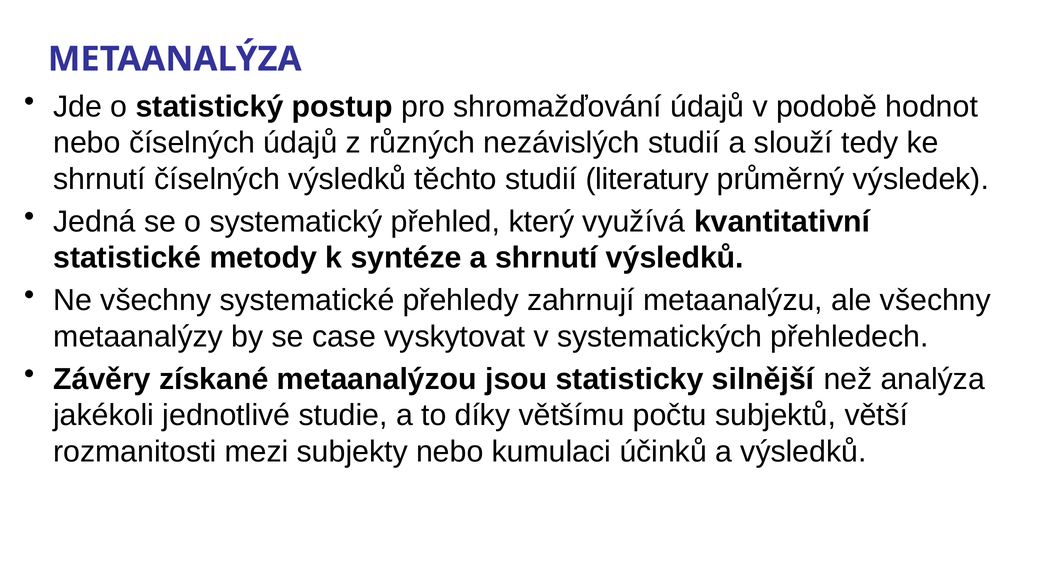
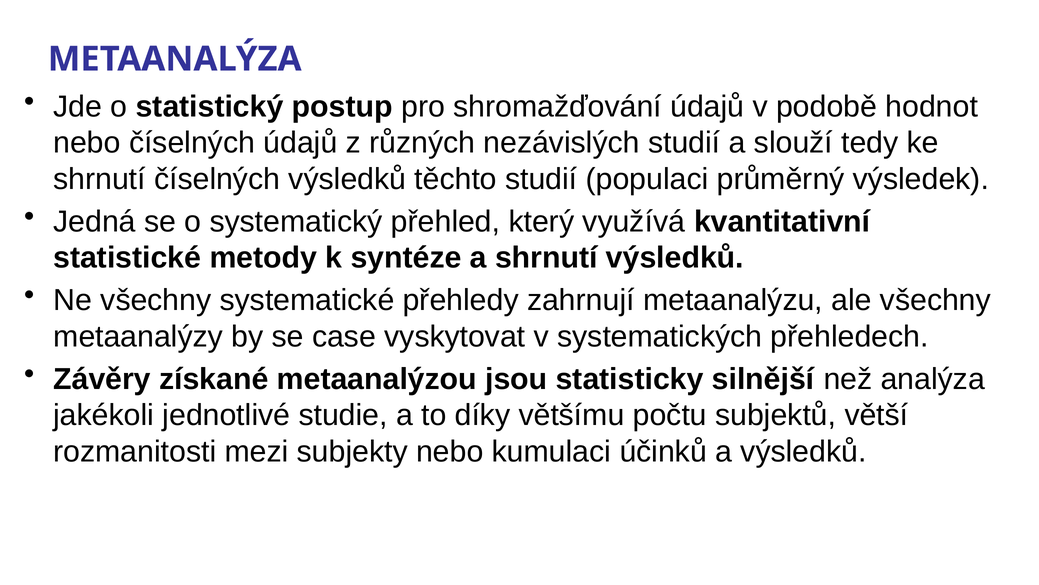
literatury: literatury -> populaci
